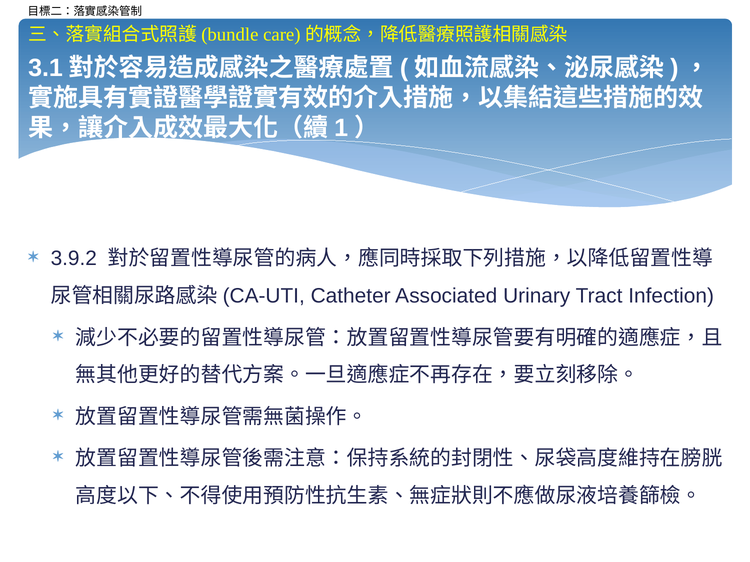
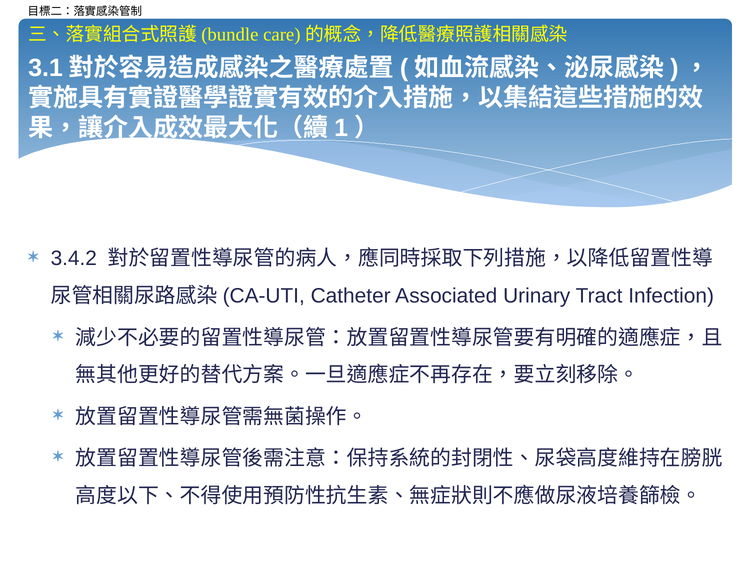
3.9.2: 3.9.2 -> 3.4.2
